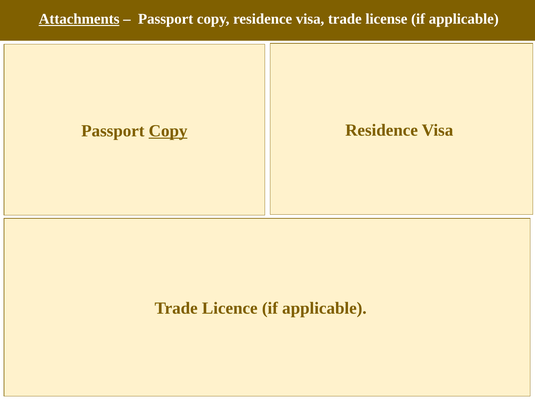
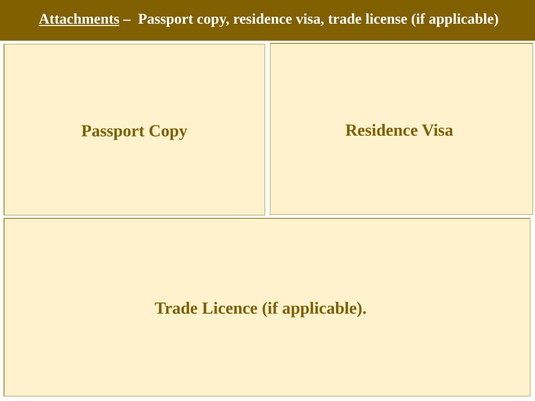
Copy at (168, 131) underline: present -> none
